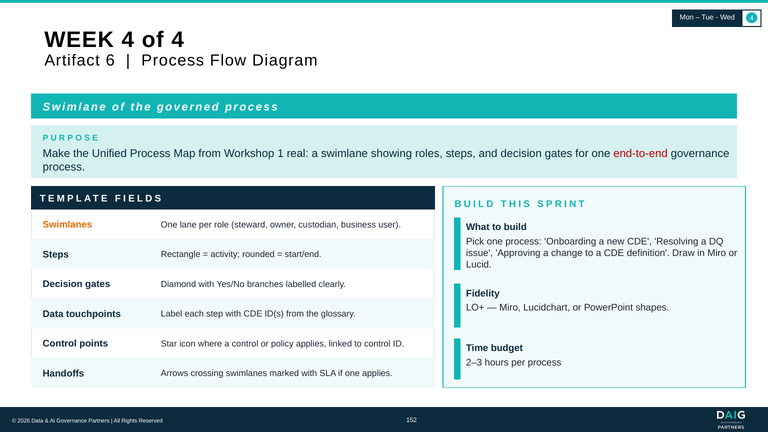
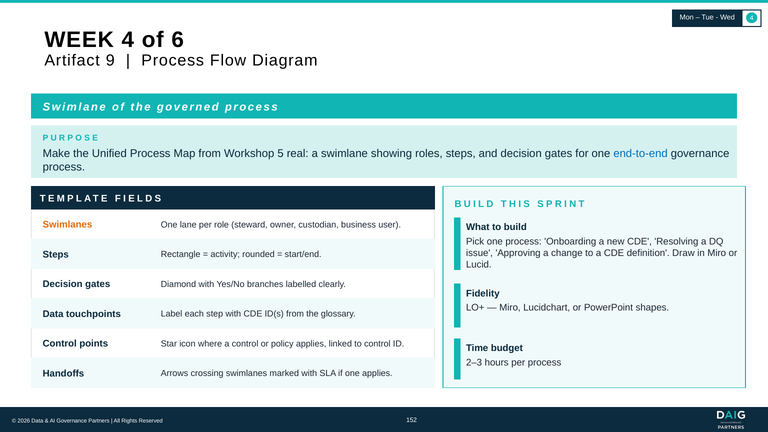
of 4: 4 -> 6
6: 6 -> 9
1: 1 -> 5
end-to-end colour: red -> blue
